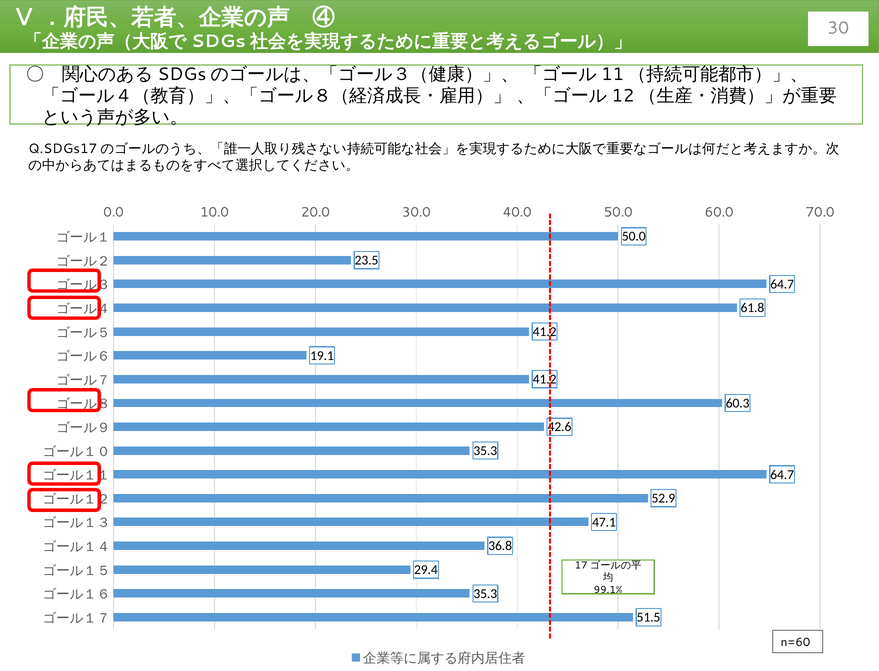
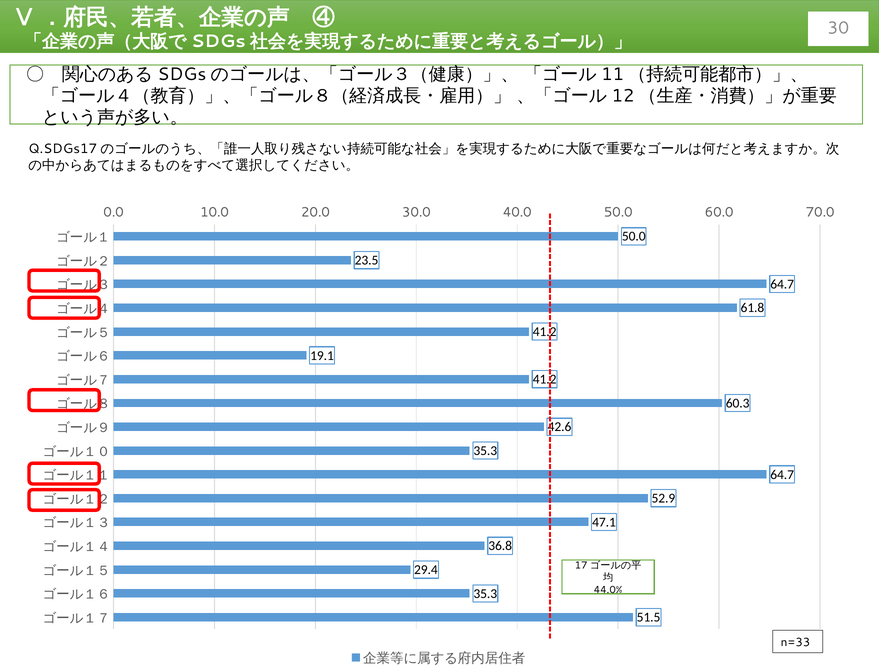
99.1%: 99.1% -> 44.0%
n=60: n=60 -> n=33
